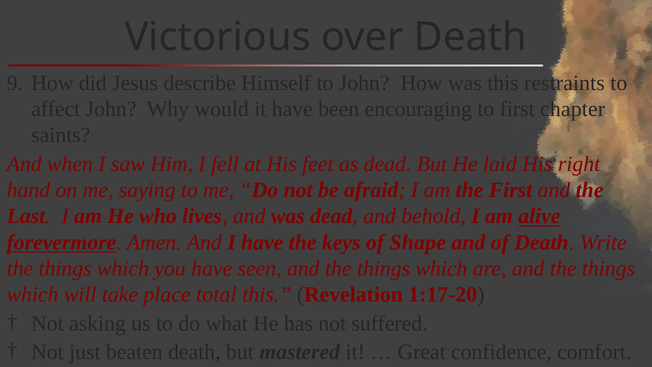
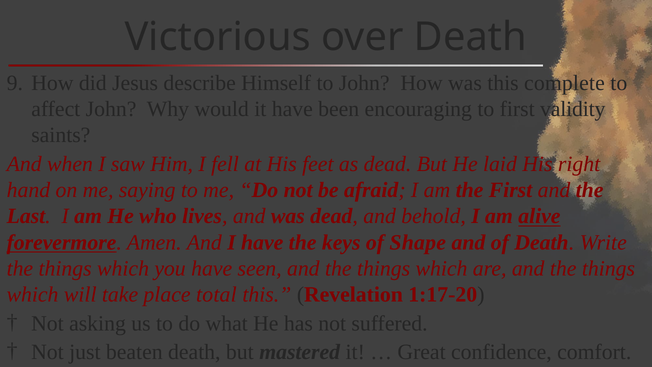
restraints: restraints -> complete
chapter: chapter -> validity
